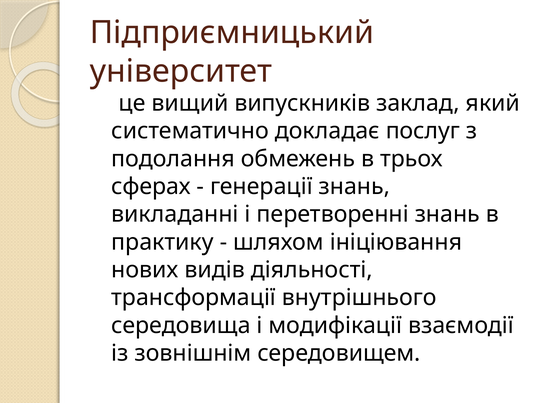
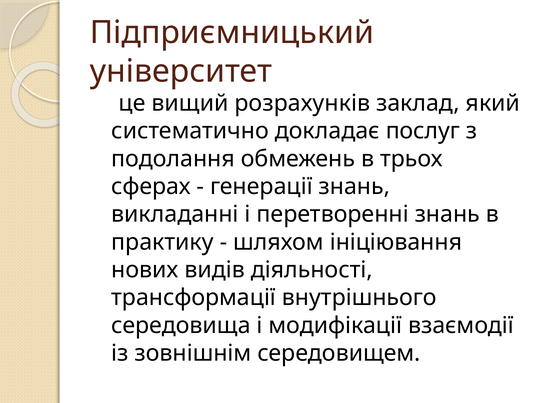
випускників: випускників -> розрахунків
